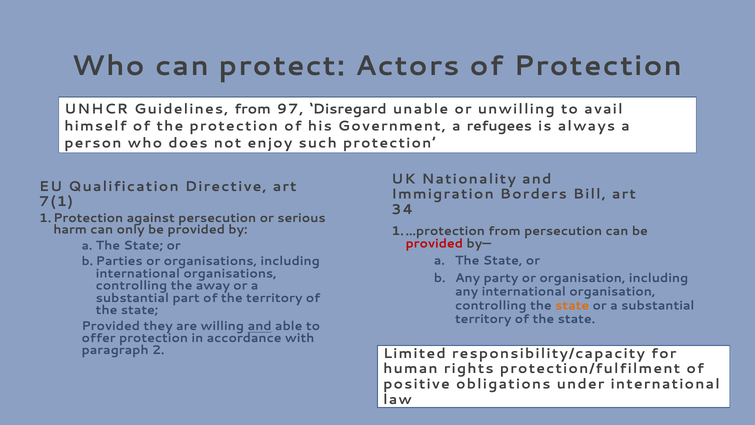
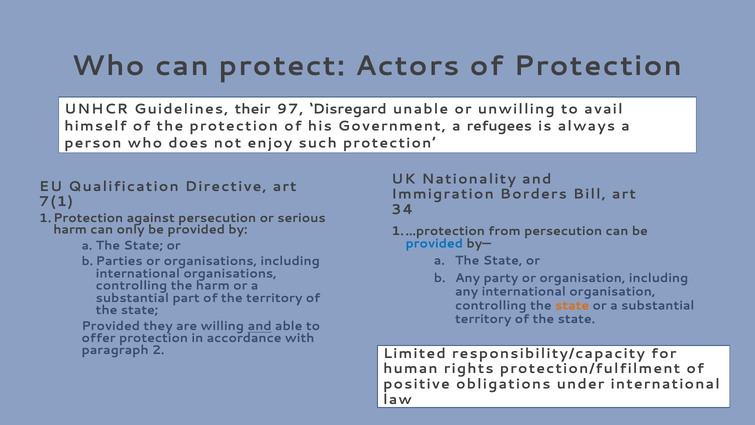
Guidelines from: from -> their
provided at (434, 243) colour: red -> blue
the away: away -> harm
